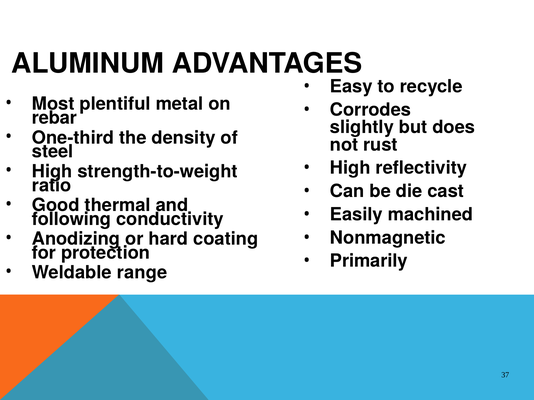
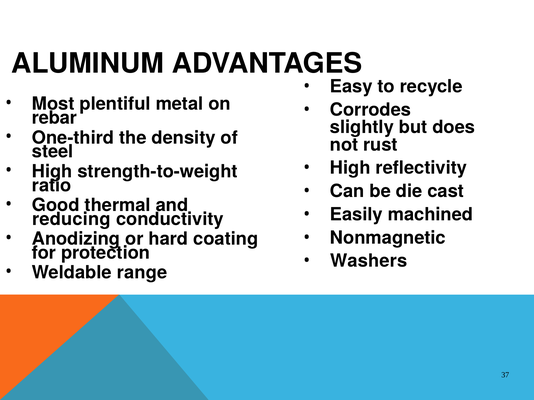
following: following -> reducing
Primarily: Primarily -> Washers
